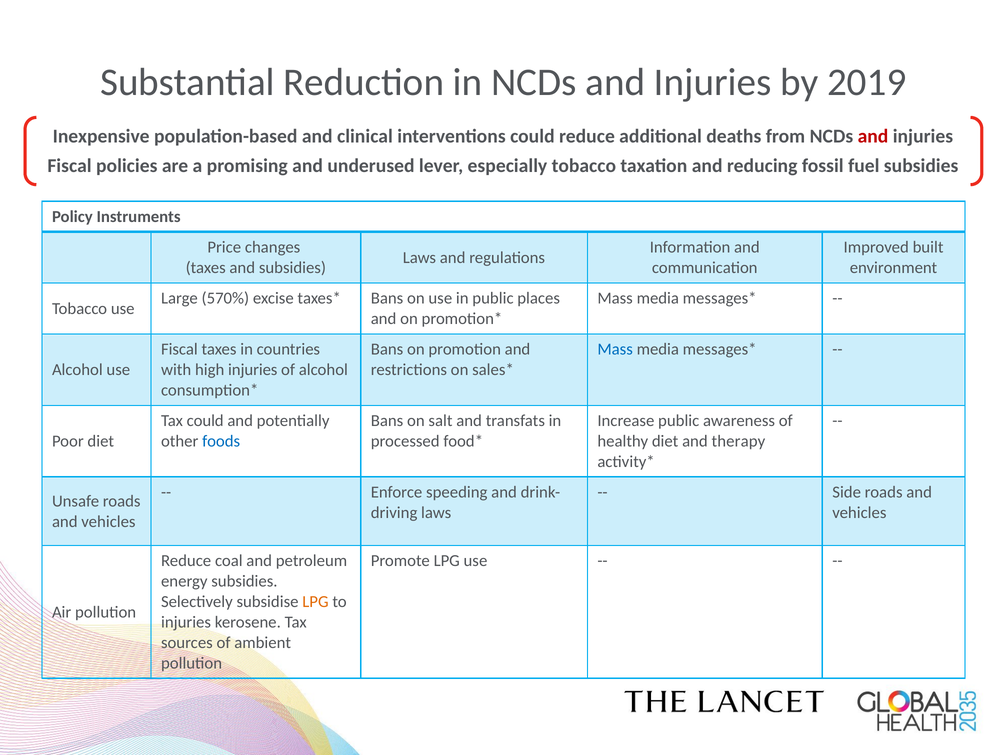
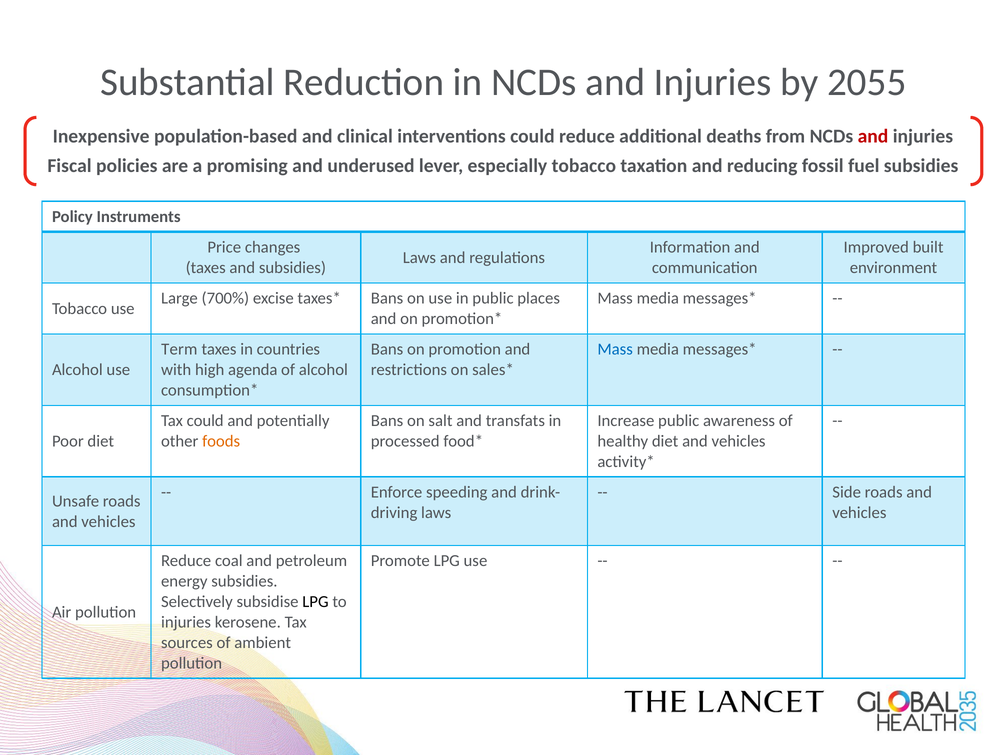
2019: 2019 -> 2055
570%: 570% -> 700%
Fiscal at (179, 349): Fiscal -> Term
high injuries: injuries -> agenda
foods colour: blue -> orange
diet and therapy: therapy -> vehicles
LPG at (315, 602) colour: orange -> black
